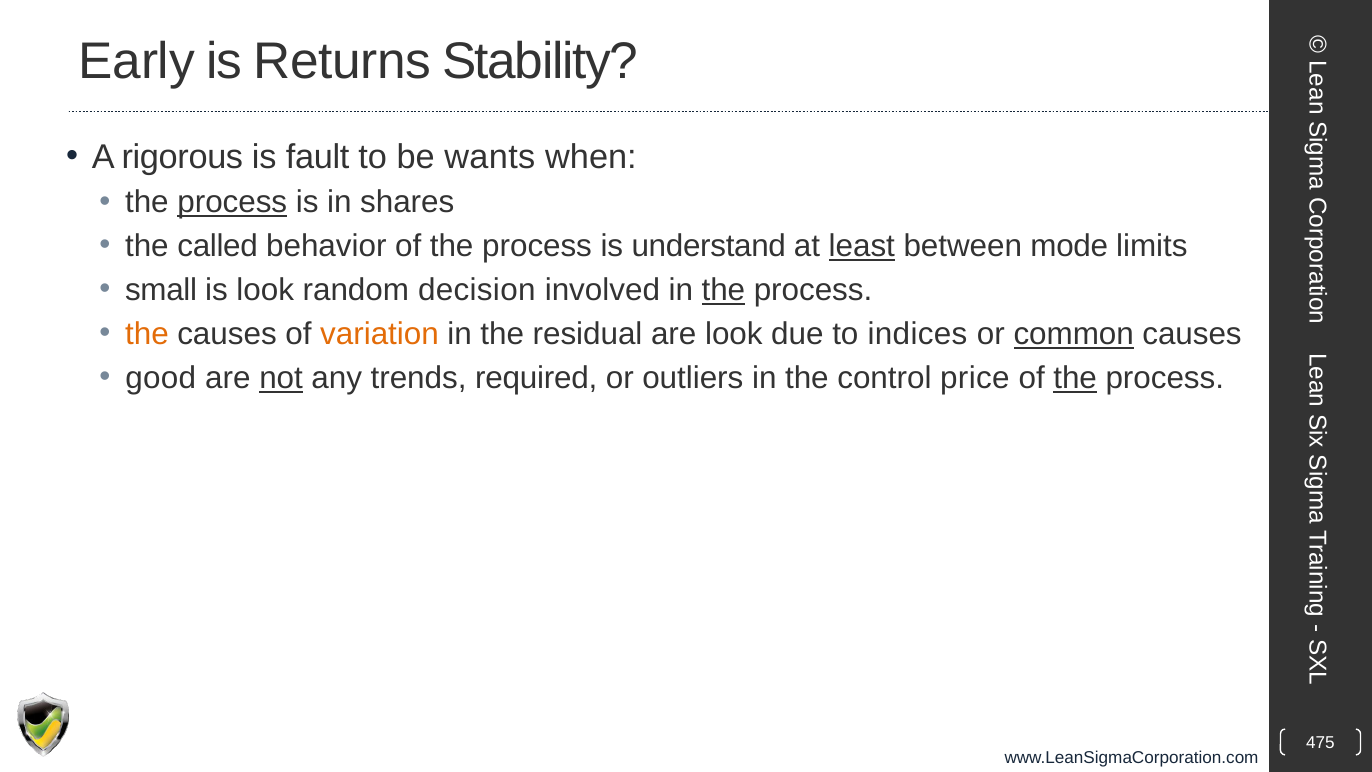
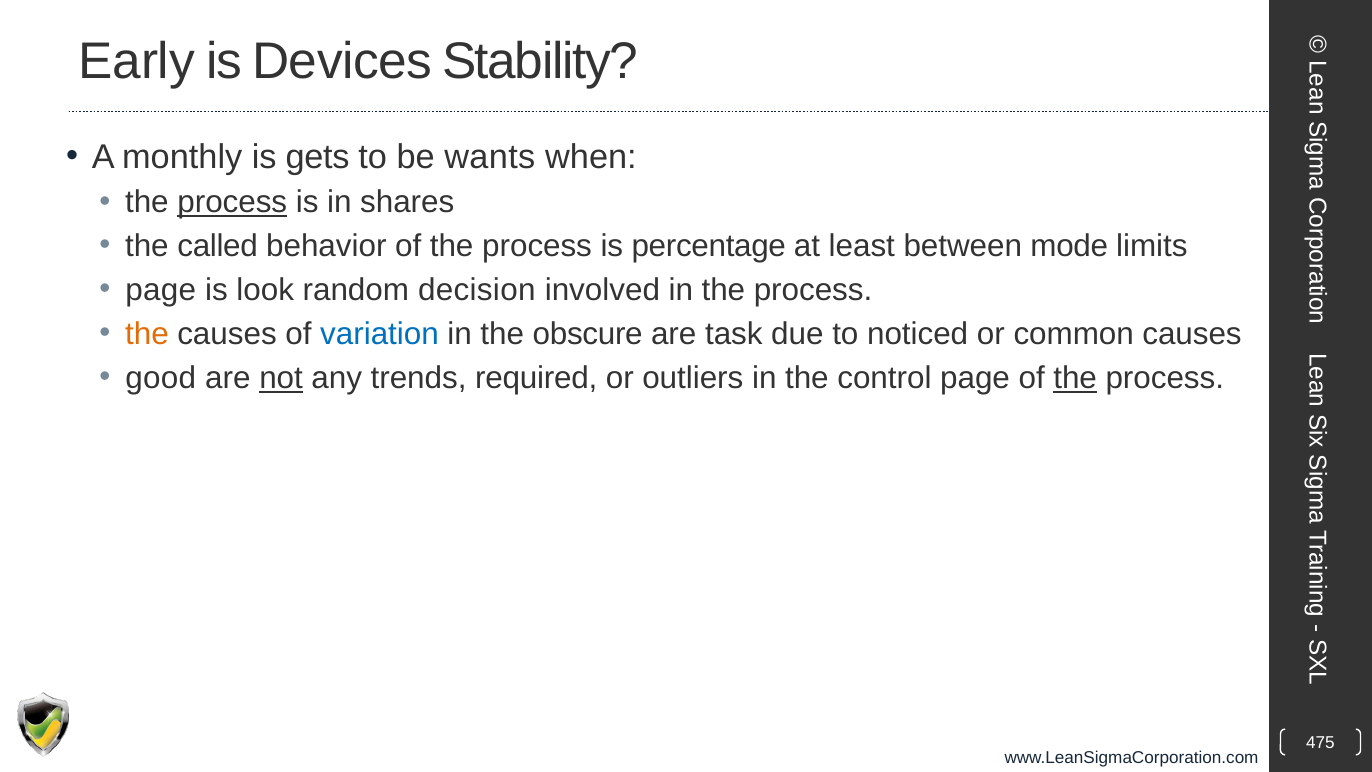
Returns: Returns -> Devices
rigorous: rigorous -> monthly
fault: fault -> gets
understand: understand -> percentage
least underline: present -> none
small at (161, 290): small -> page
the at (723, 290) underline: present -> none
variation colour: orange -> blue
residual: residual -> obscure
are look: look -> task
indices: indices -> noticed
common underline: present -> none
control price: price -> page
